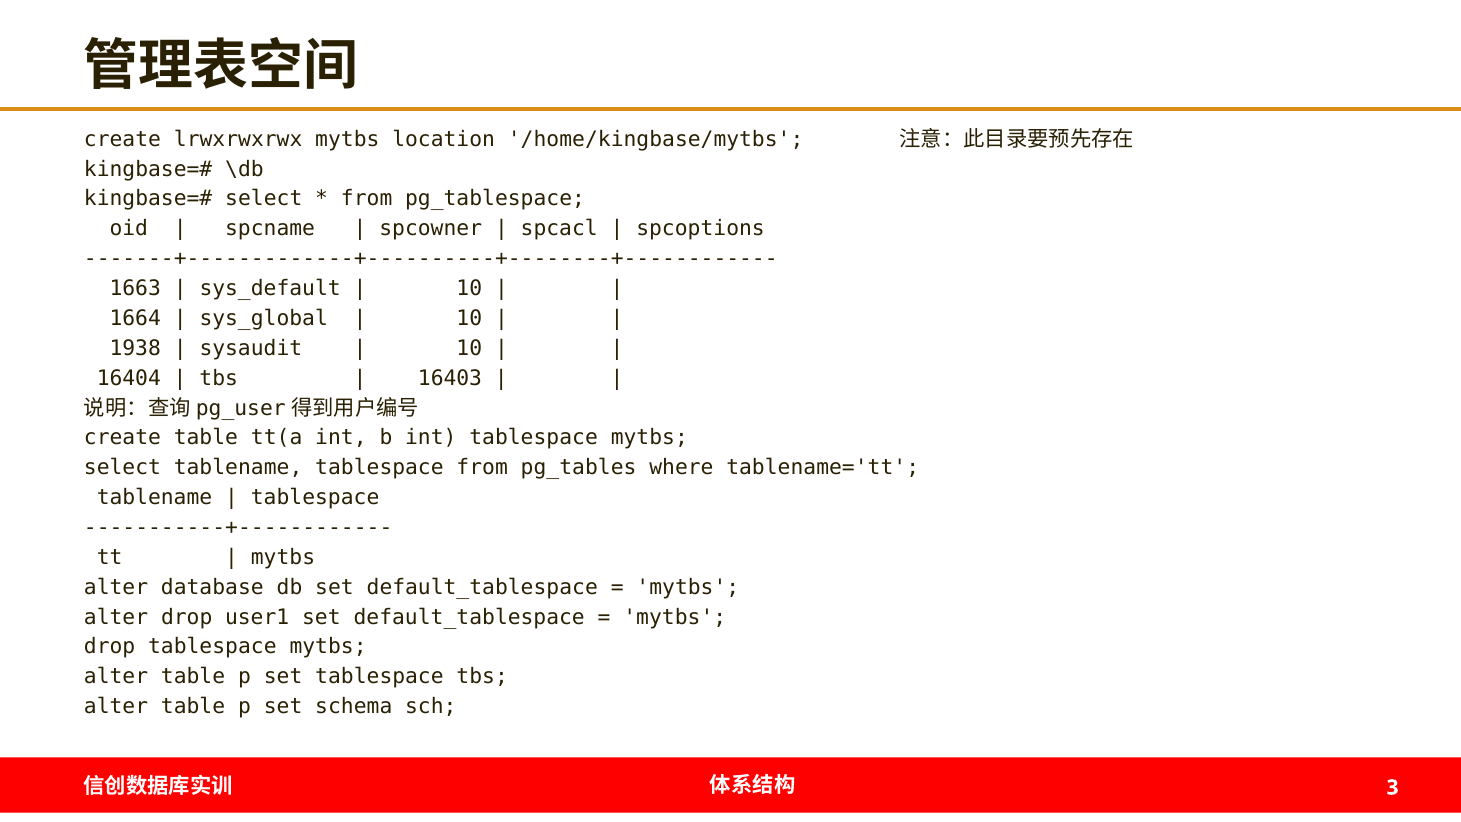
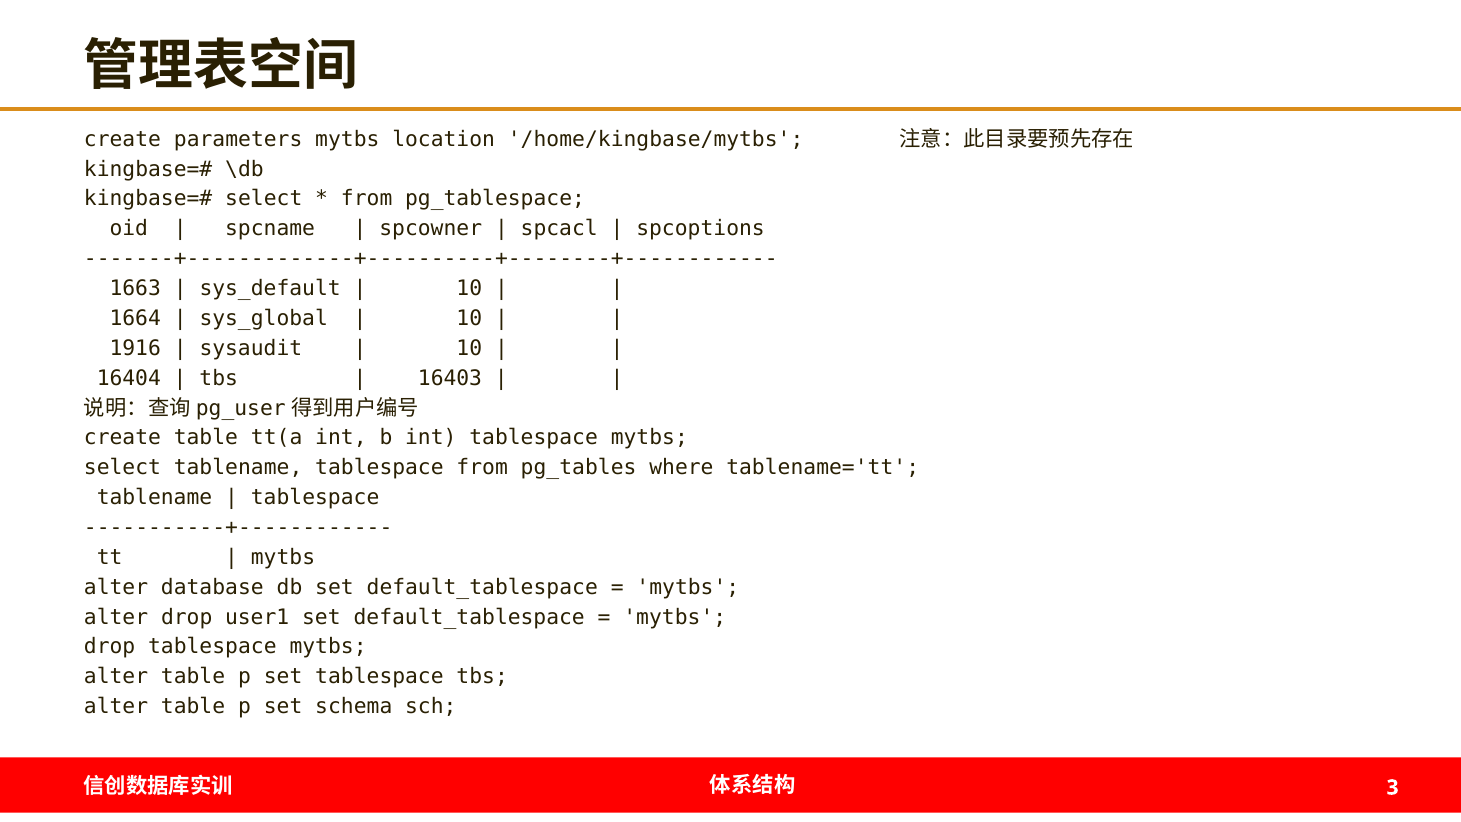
lrwxrwxrwx: lrwxrwxrwx -> parameters
1938: 1938 -> 1916
